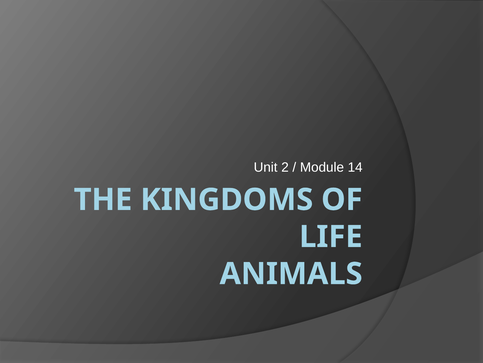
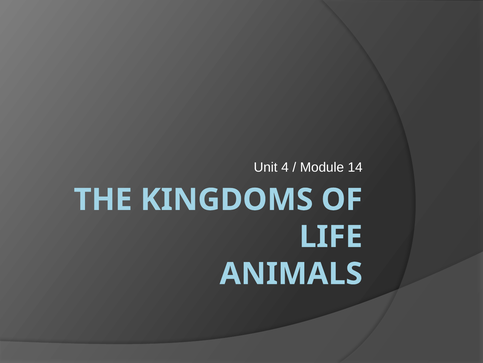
2: 2 -> 4
